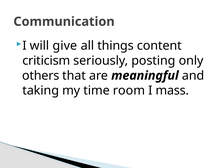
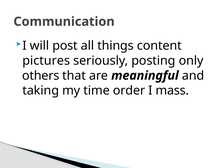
give: give -> post
criticism: criticism -> pictures
room: room -> order
